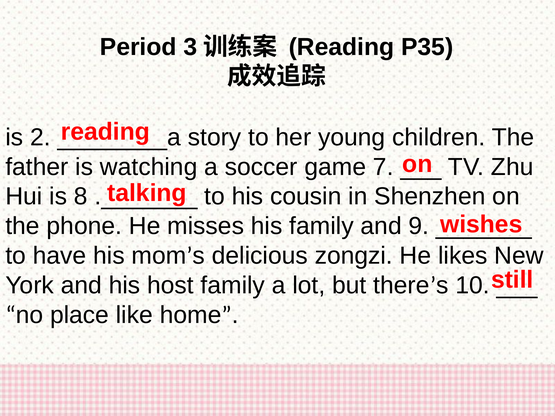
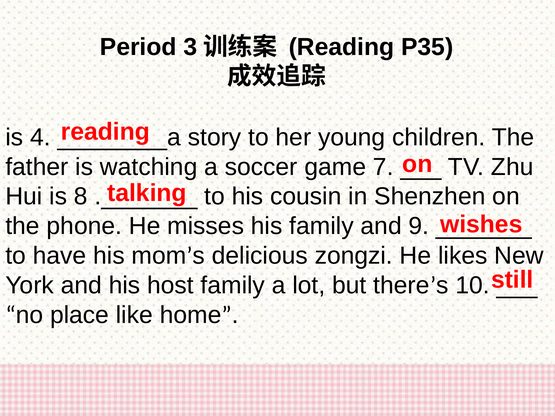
2: 2 -> 4
